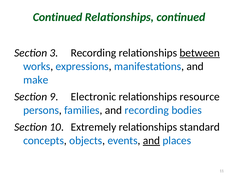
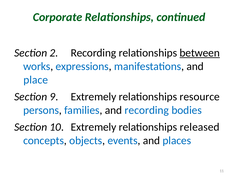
Continued at (58, 17): Continued -> Corporate
3: 3 -> 2
make: make -> place
9 Electronic: Electronic -> Extremely
standard: standard -> released
and at (151, 140) underline: present -> none
